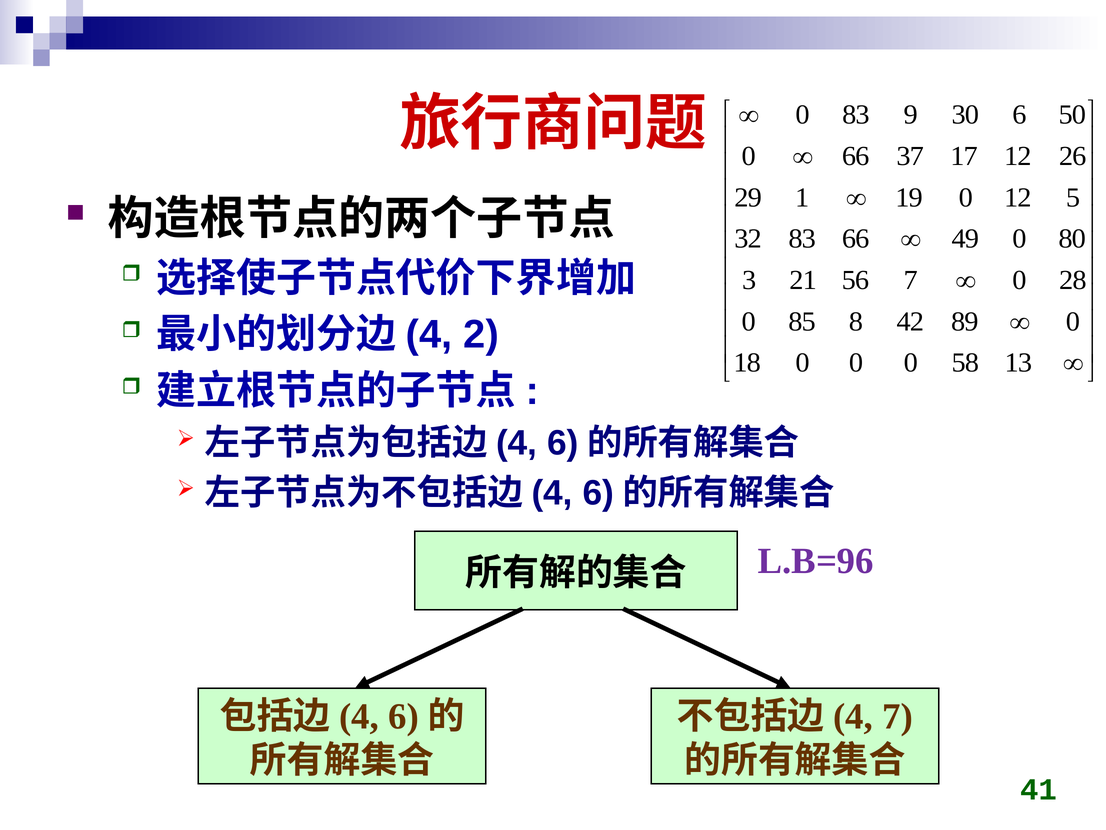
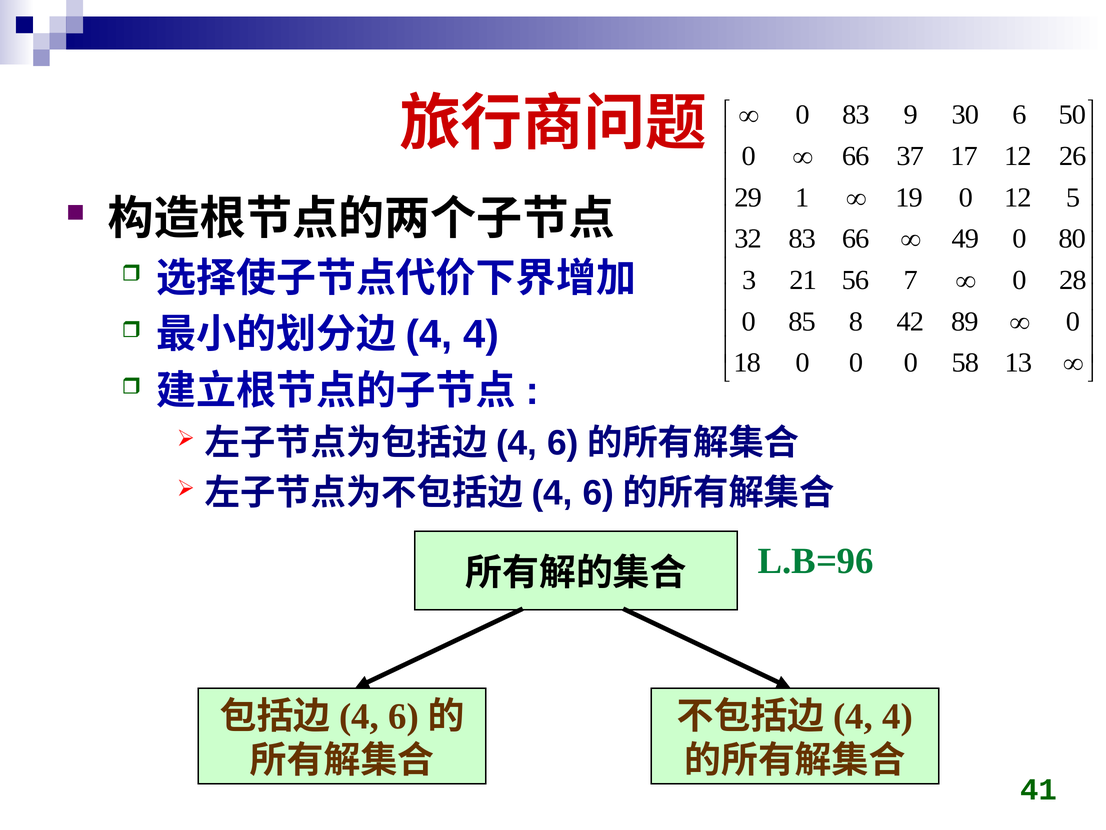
2 at (481, 335): 2 -> 4
L.B=96 colour: purple -> green
7 at (897, 716): 7 -> 4
